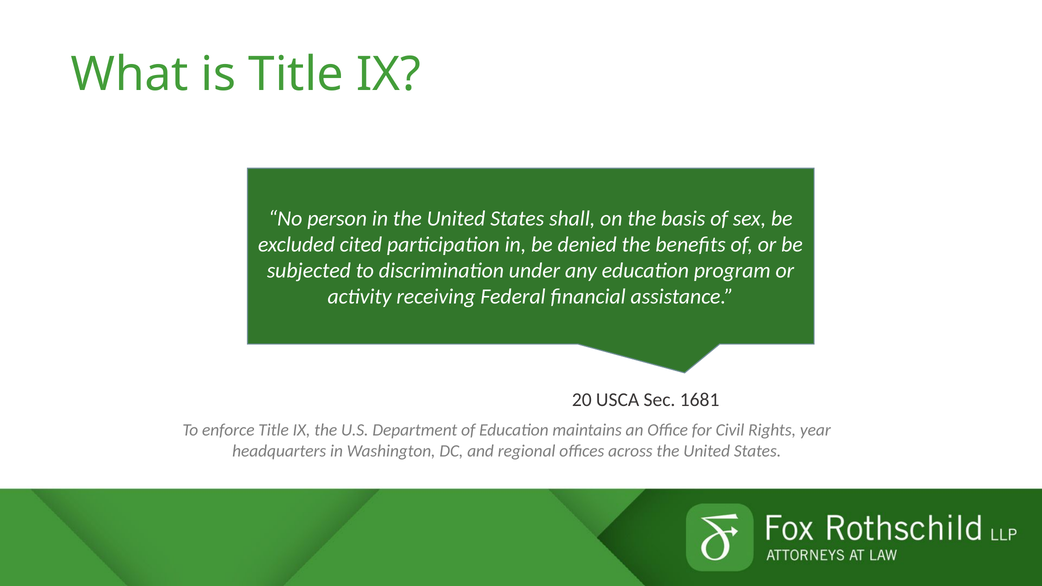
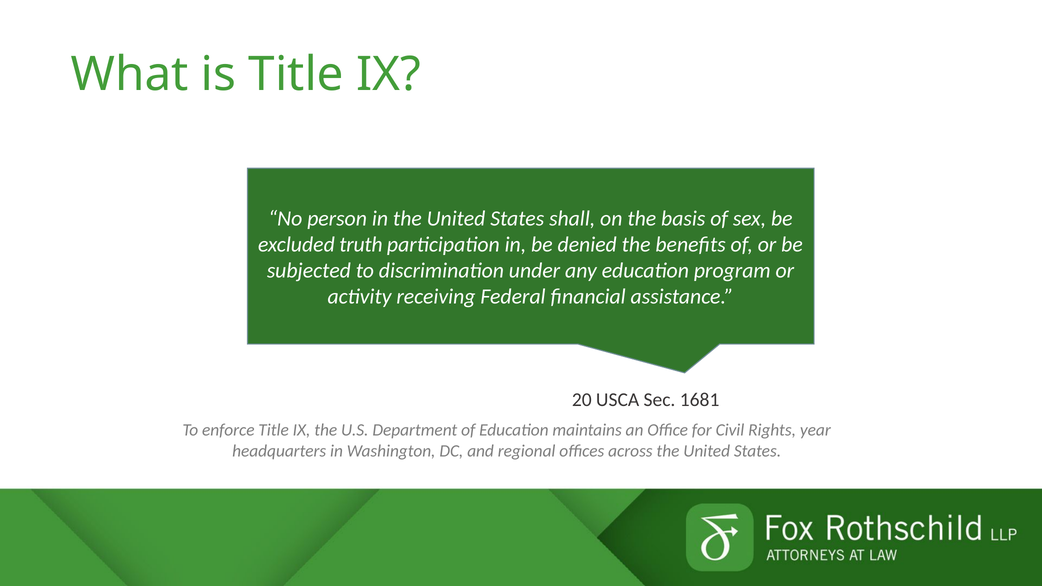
cited: cited -> truth
